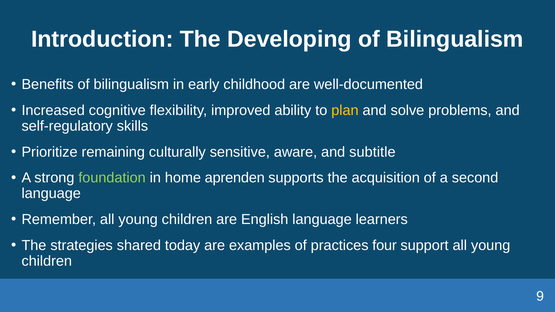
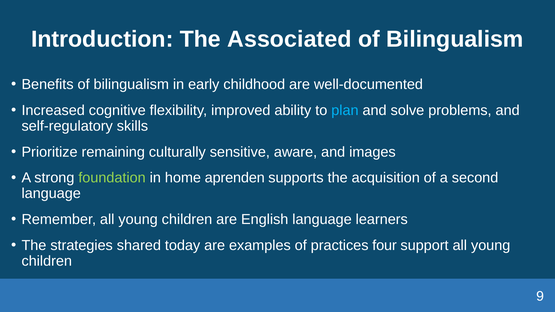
Developing: Developing -> Associated
plan colour: yellow -> light blue
subtitle: subtitle -> images
